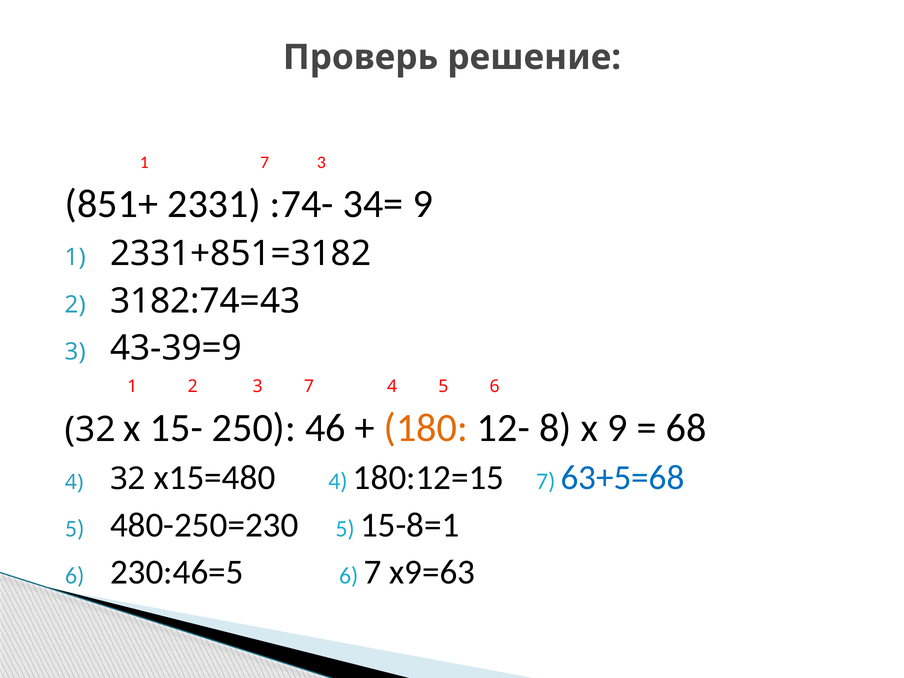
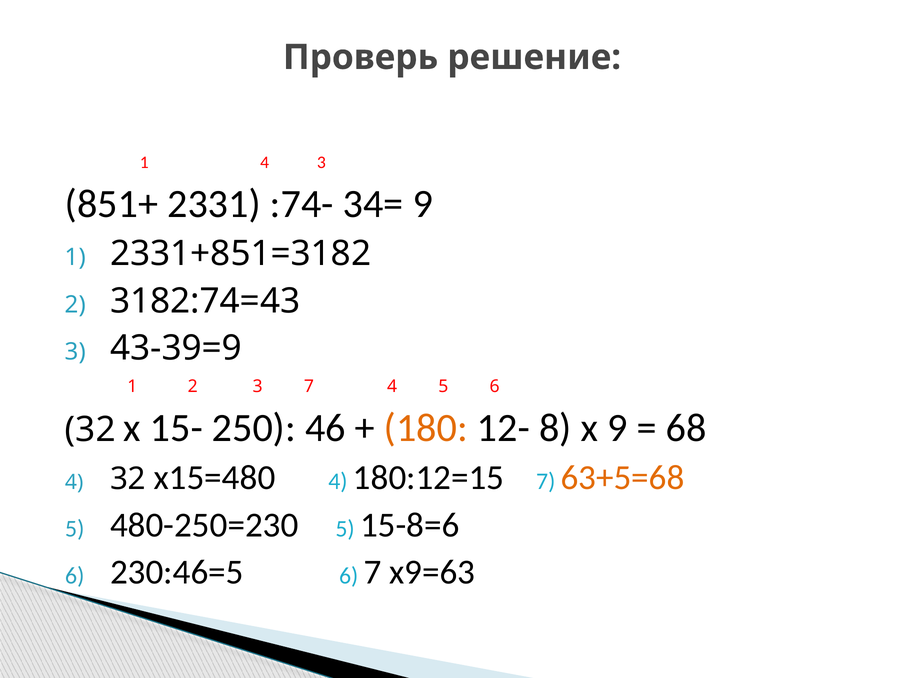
1 7: 7 -> 4
63+5=68 colour: blue -> orange
15-8=1: 15-8=1 -> 15-8=6
